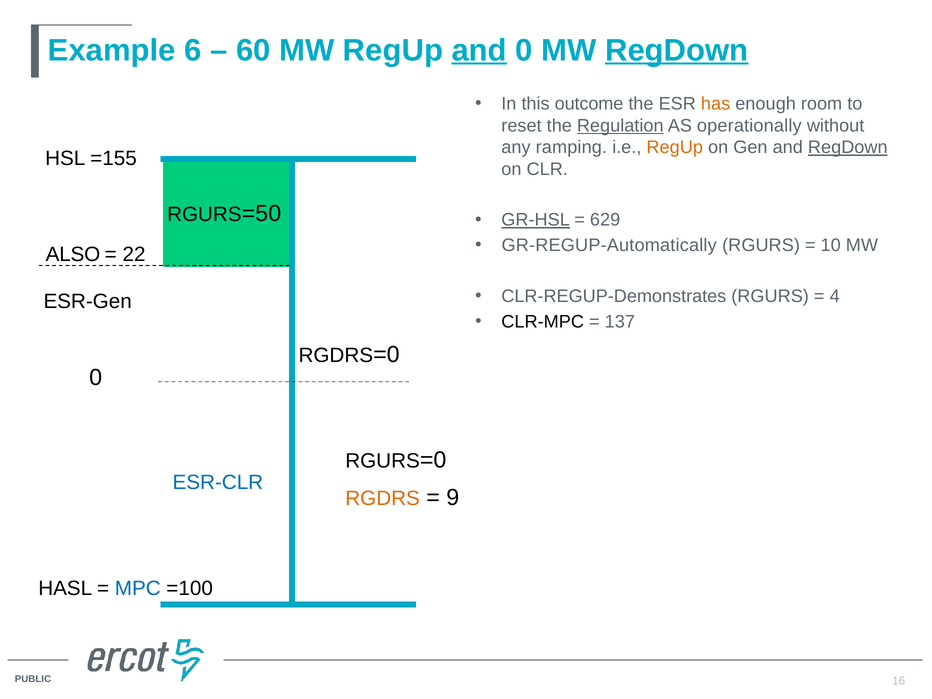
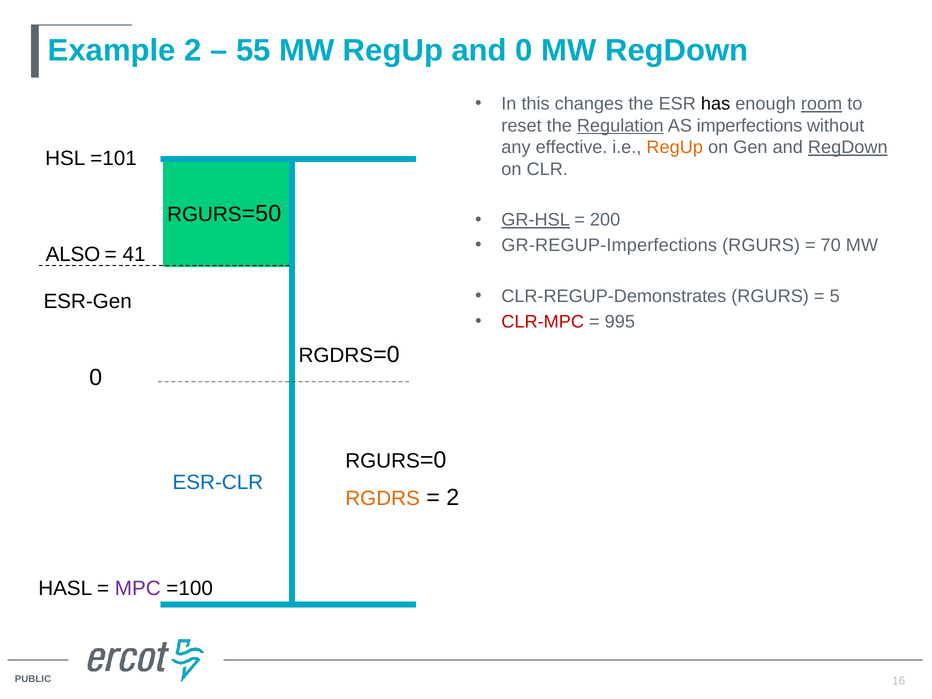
Example 6: 6 -> 2
60: 60 -> 55
and at (479, 50) underline: present -> none
RegDown at (677, 50) underline: present -> none
outcome: outcome -> changes
has colour: orange -> black
room underline: none -> present
operationally: operationally -> imperfections
ramping: ramping -> effective
=155: =155 -> =101
629: 629 -> 200
GR-REGUP-Automatically: GR-REGUP-Automatically -> GR-REGUP-Imperfections
10: 10 -> 70
22: 22 -> 41
4: 4 -> 5
CLR-MPC colour: black -> red
137: 137 -> 995
9 at (453, 497): 9 -> 2
MPC colour: blue -> purple
